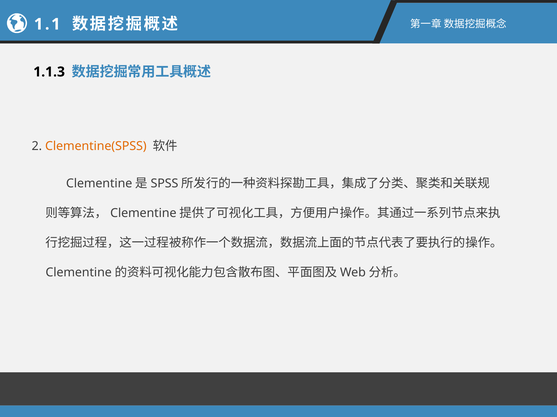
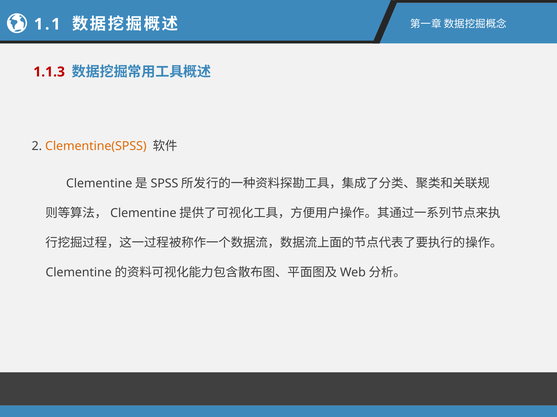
1.1.3 colour: black -> red
